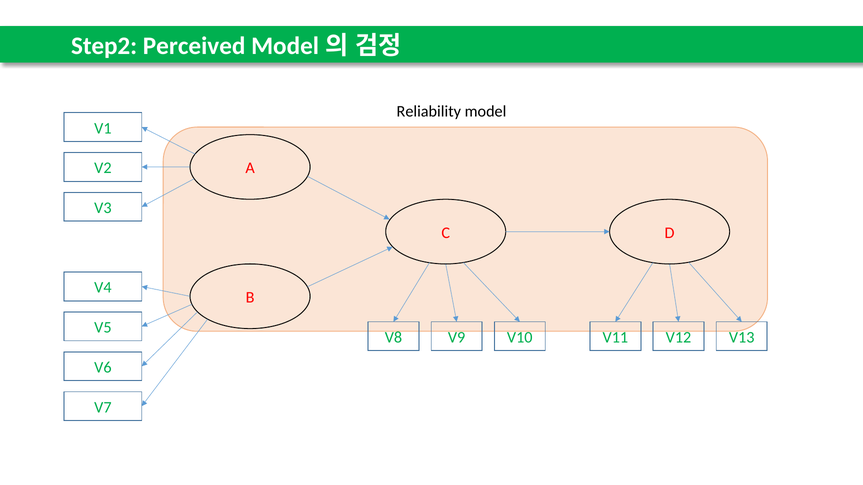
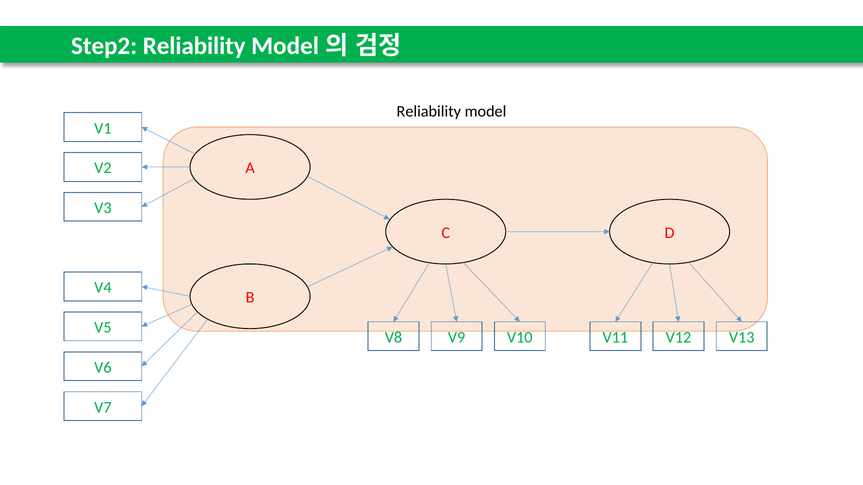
Step2 Perceived: Perceived -> Reliability
